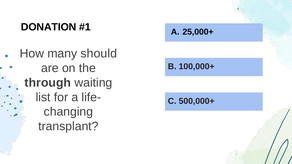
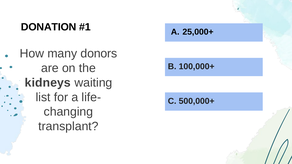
should: should -> donors
through: through -> kidneys
